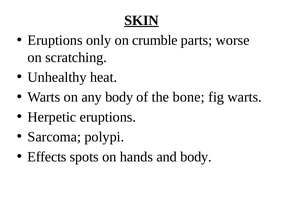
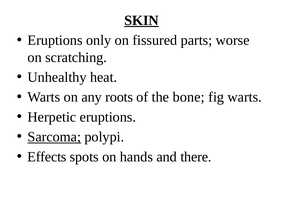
crumble: crumble -> fissured
any body: body -> roots
Sarcoma underline: none -> present
and body: body -> there
